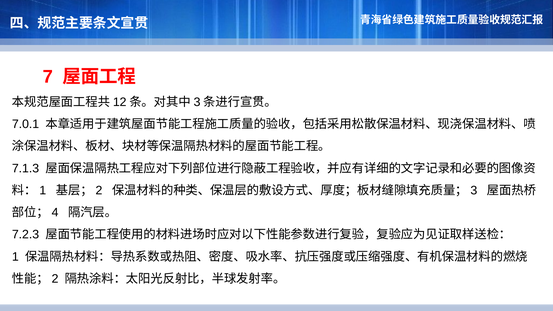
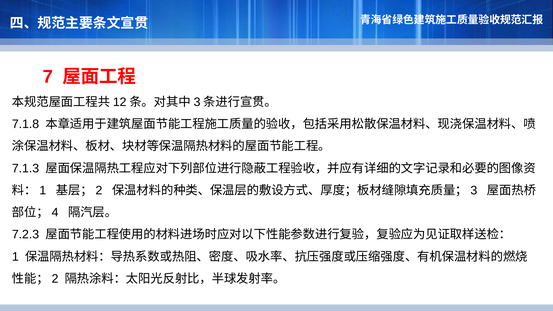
7.0.1: 7.0.1 -> 7.1.8
